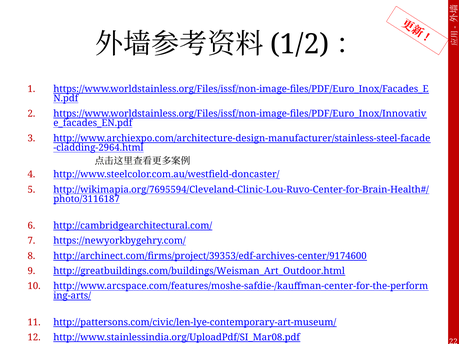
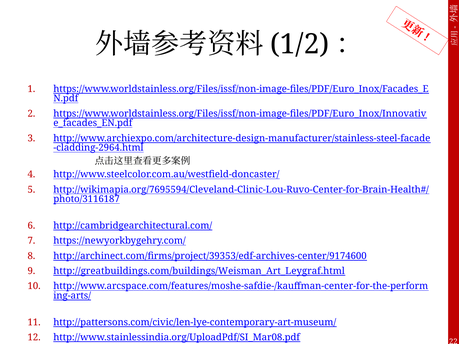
http://greatbuildings.com/buildings/Weisman_Art_Outdoor.html: http://greatbuildings.com/buildings/Weisman_Art_Outdoor.html -> http://greatbuildings.com/buildings/Weisman_Art_Leygraf.html
